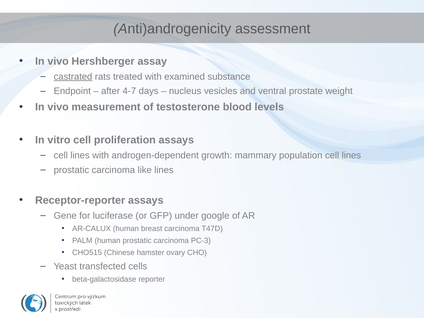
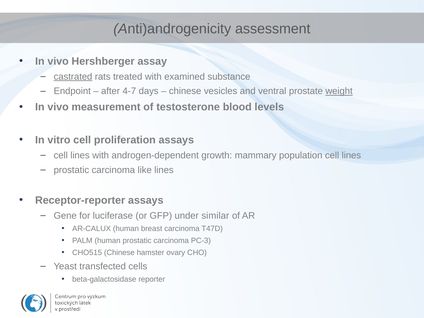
nucleus at (185, 91): nucleus -> chinese
weight underline: none -> present
google: google -> similar
